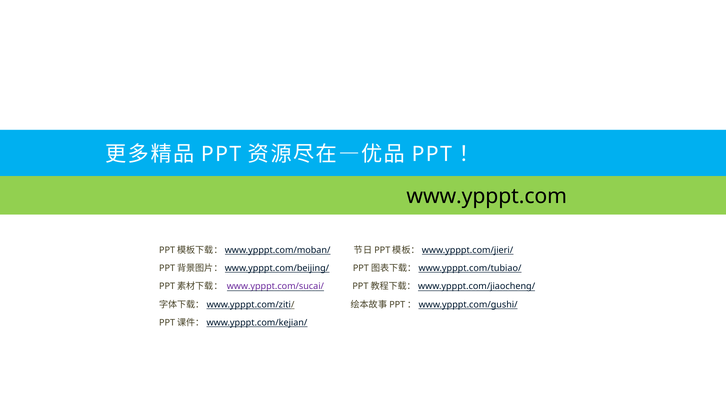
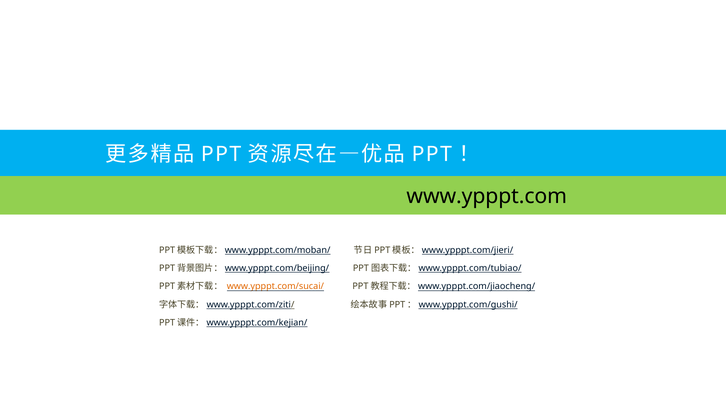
www.ypppt.com/sucai/ colour: purple -> orange
